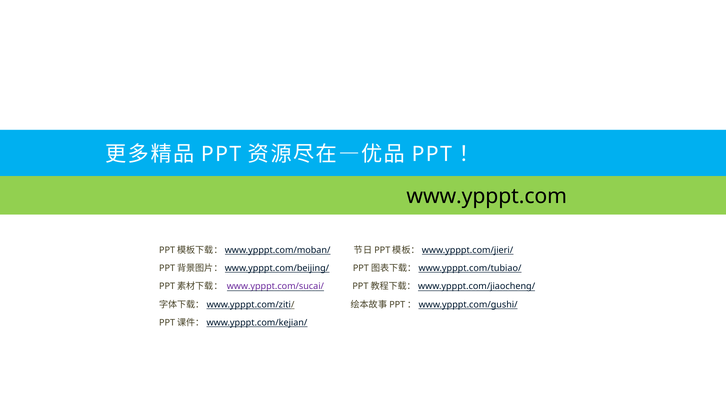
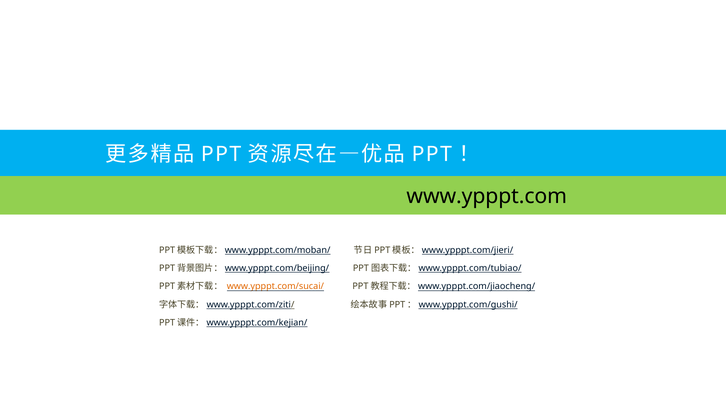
www.ypppt.com/sucai/ colour: purple -> orange
